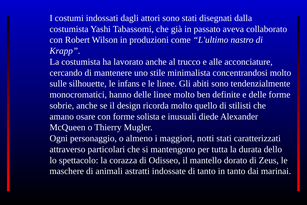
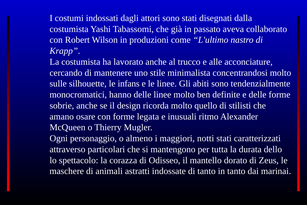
solista: solista -> legata
diede: diede -> ritmo
